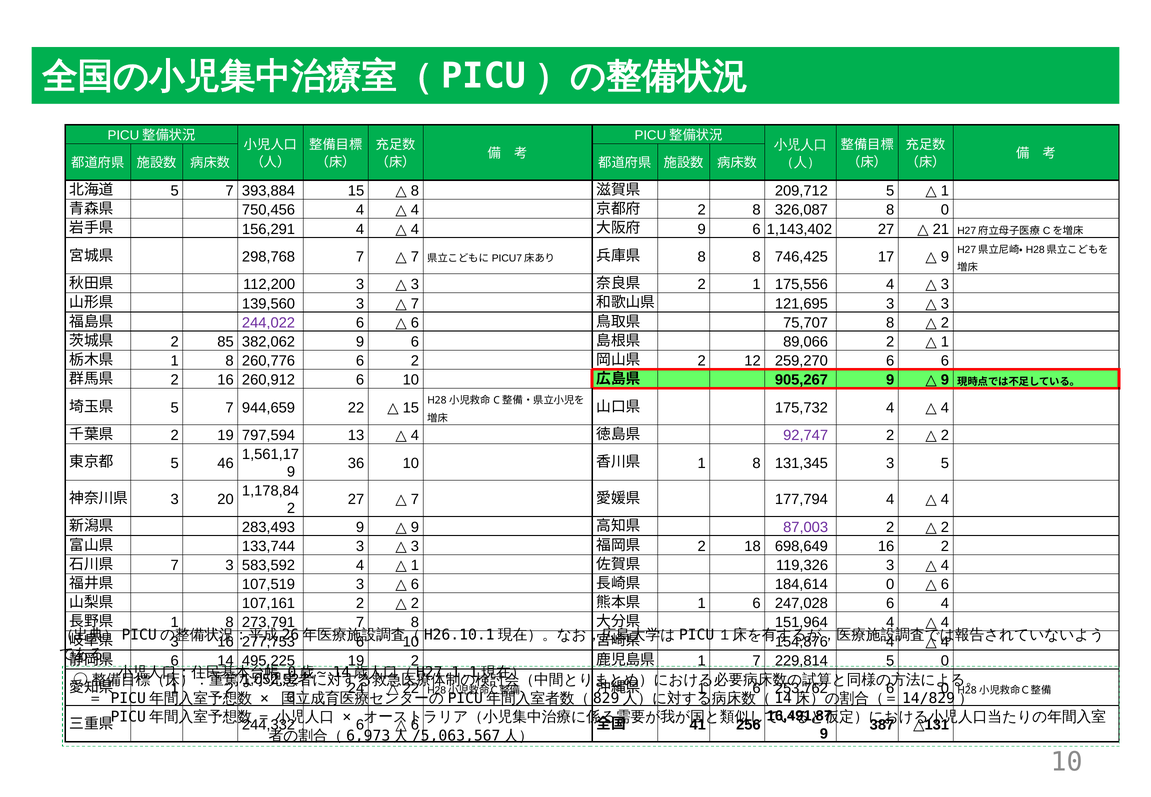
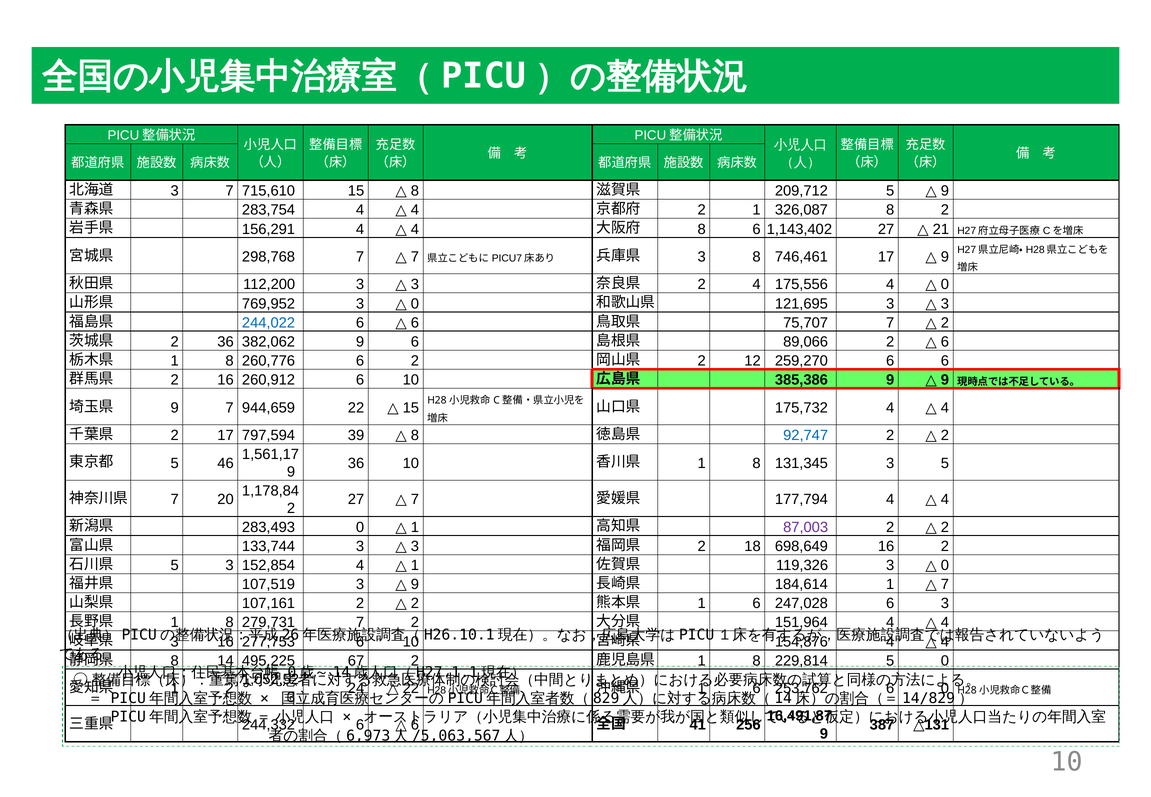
5 at (175, 191): 5 -> 3
393,884: 393,884 -> 715,610
1 at (945, 191): 1 -> 9
750,456: 750,456 -> 283,754
2 8: 8 -> 1
8 0: 0 -> 2
9 at (702, 229): 9 -> 8
8 at (702, 257): 8 -> 3
746,425: 746,425 -> 746,461
2 1: 1 -> 4
3 at (945, 285): 3 -> 0
139,560: 139,560 -> 769,952
7 at (415, 304): 7 -> 0
244,022 colour: purple -> blue
75,707 8: 8 -> 7
2 85: 85 -> 36
1 at (945, 342): 1 -> 6
905,267: 905,267 -> 385,386
5 at (175, 408): 5 -> 9
2 19: 19 -> 17
13: 13 -> 39
4 at (415, 435): 4 -> 8
92,747 colour: purple -> blue
3 at (175, 499): 3 -> 7
283,493 9: 9 -> 0
9 at (415, 527): 9 -> 1
7 at (175, 565): 7 -> 5
583,592: 583,592 -> 152,854
4 at (945, 565): 4 -> 0
6 at (415, 584): 6 -> 9
184,614 0: 0 -> 1
6 at (945, 584): 6 -> 7
6 4: 4 -> 3
273,791: 273,791 -> 279,731
7 8: 8 -> 2
6 at (175, 661): 6 -> 8
495,225 19: 19 -> 67
7 at (757, 661): 7 -> 8
